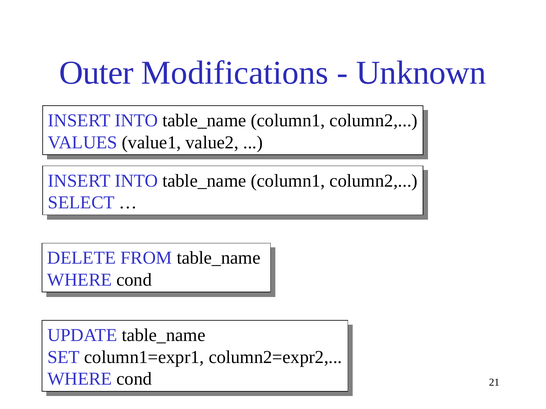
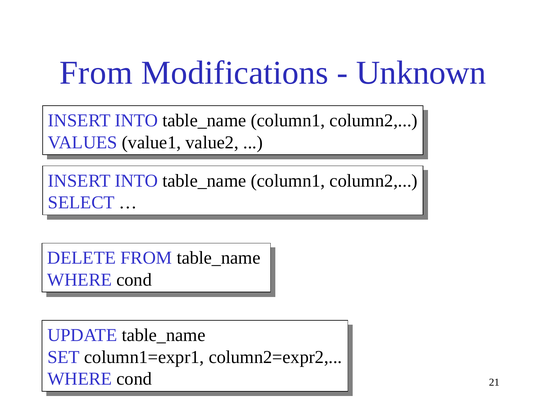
Outer at (96, 73): Outer -> From
